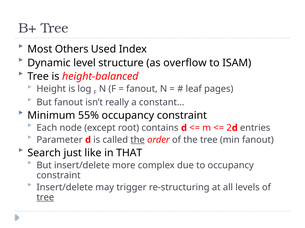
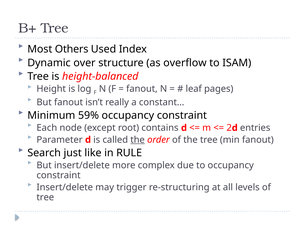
level: level -> over
55%: 55% -> 59%
THAT: THAT -> RULE
tree at (45, 198) underline: present -> none
